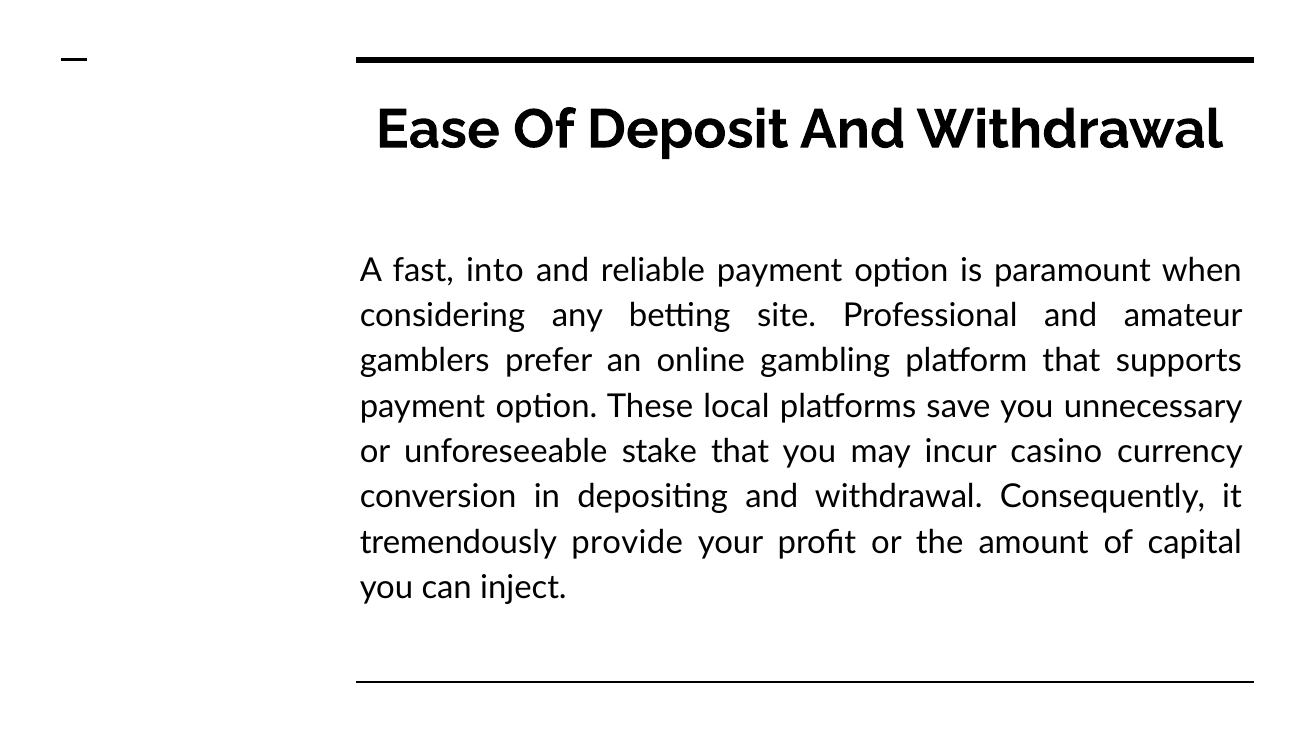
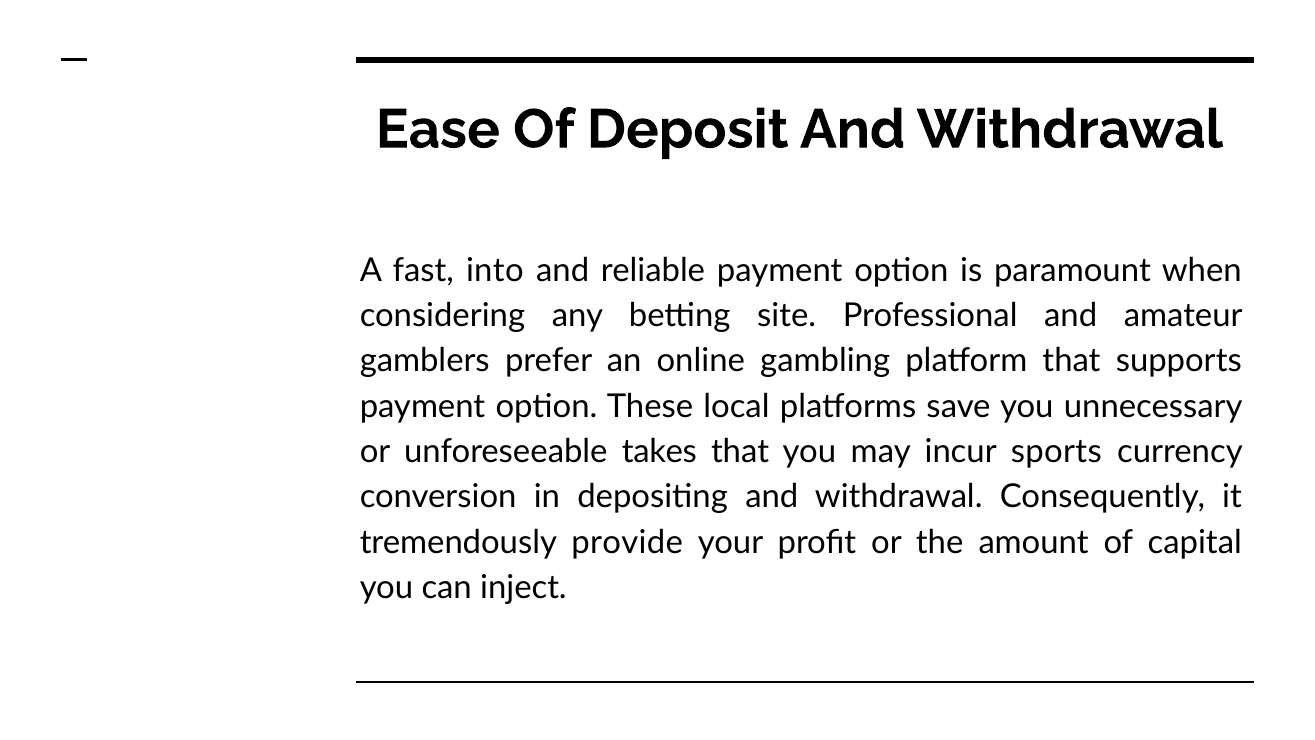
stake: stake -> takes
casino: casino -> sports
